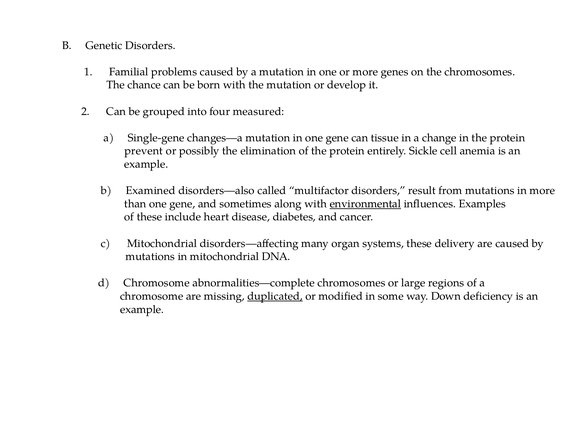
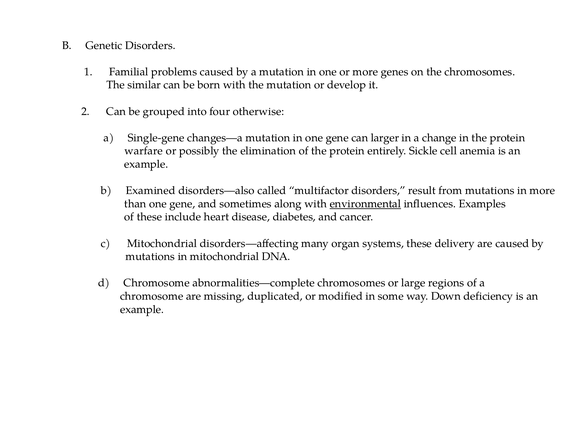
chance: chance -> similar
measured: measured -> otherwise
tissue: tissue -> larger
prevent: prevent -> warfare
duplicated underline: present -> none
